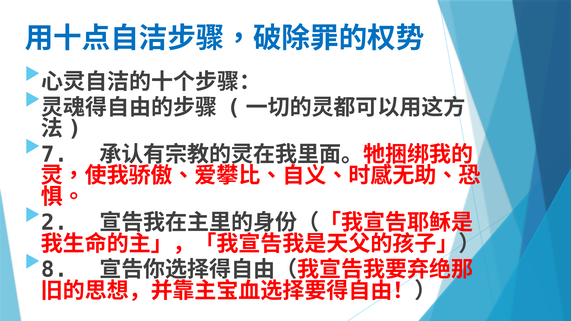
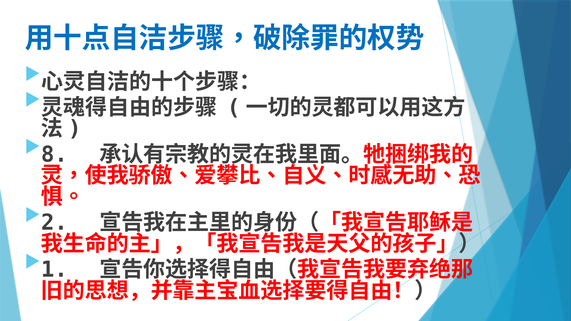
7: 7 -> 8
8: 8 -> 1
